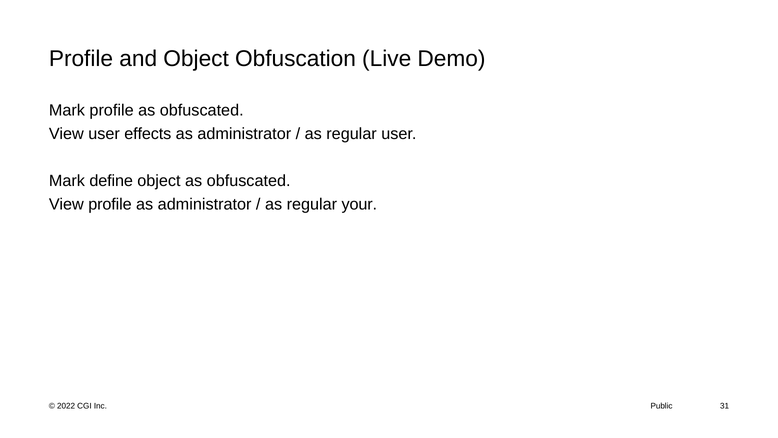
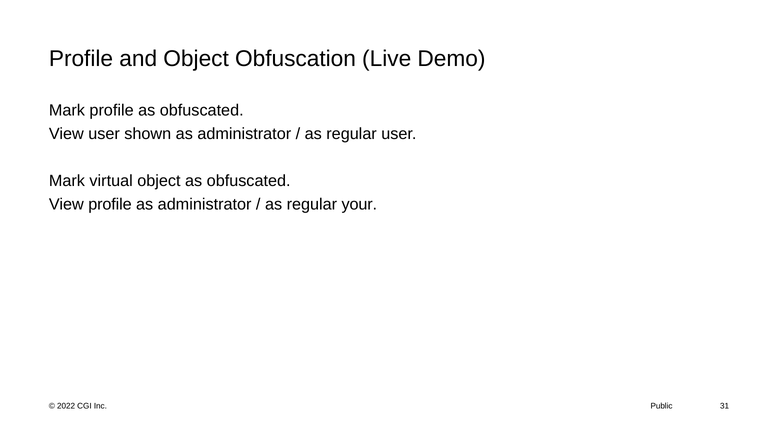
effects: effects -> shown
define: define -> virtual
